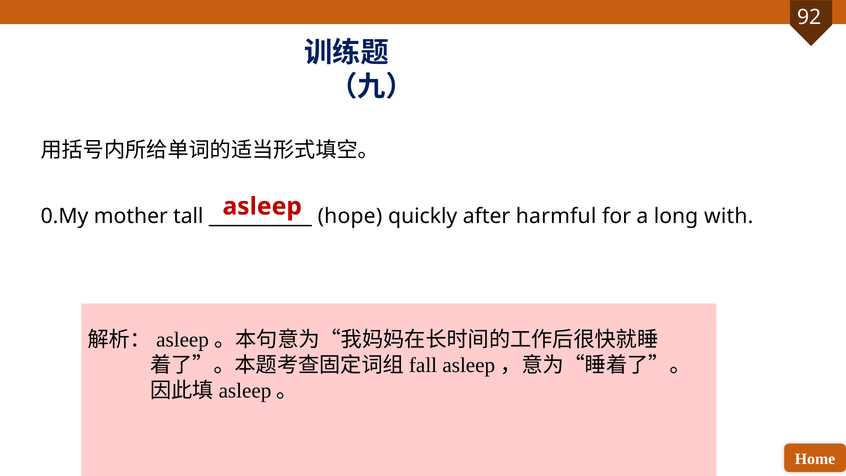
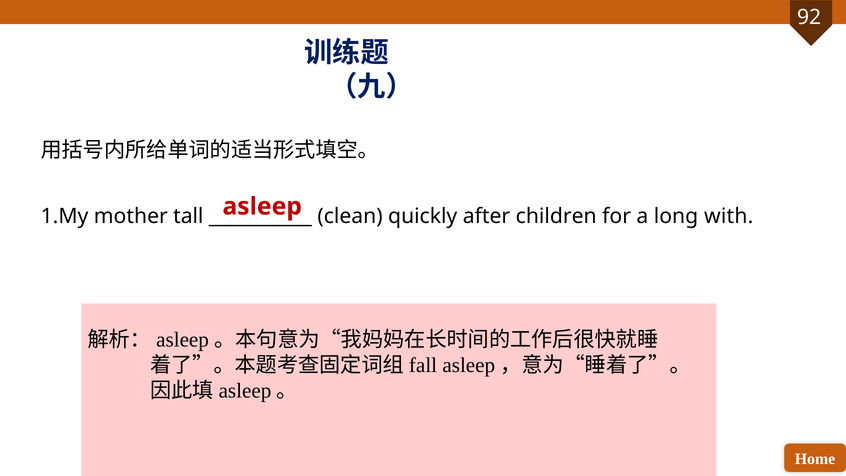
0.My: 0.My -> 1.My
hope: hope -> clean
harmful: harmful -> children
